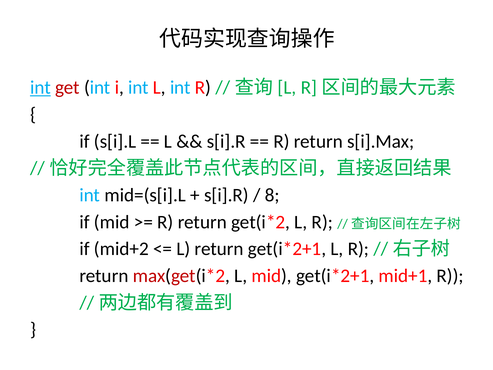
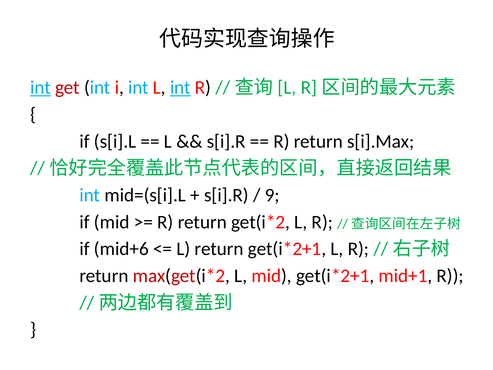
int at (180, 88) underline: none -> present
8: 8 -> 9
mid+2: mid+2 -> mid+6
